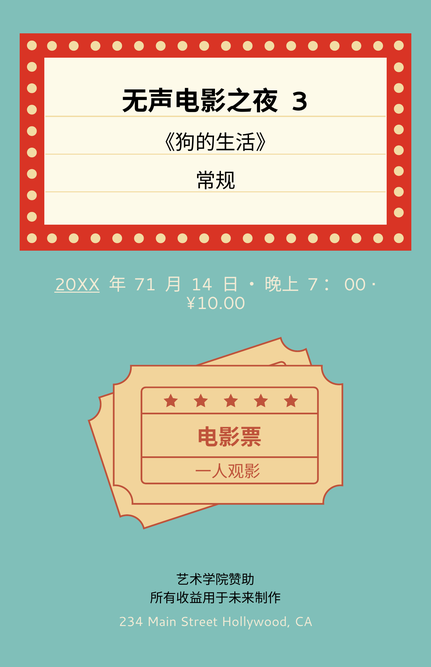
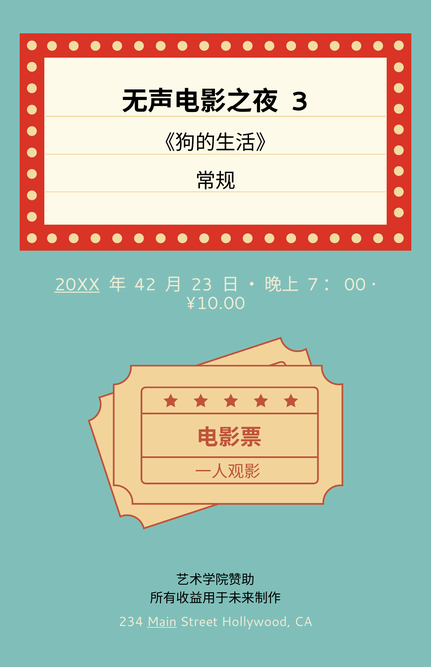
71: 71 -> 42
14: 14 -> 23
Main underline: none -> present
